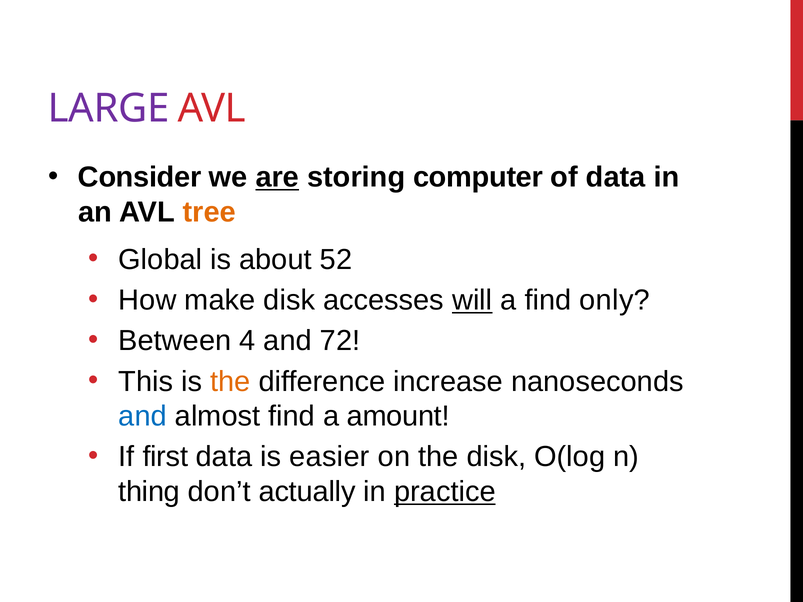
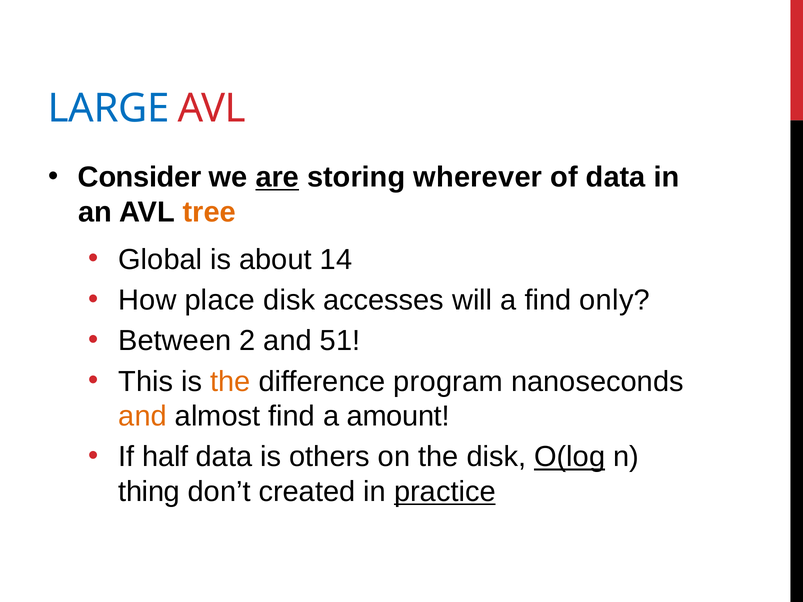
LARGE colour: purple -> blue
computer: computer -> wherever
52: 52 -> 14
make: make -> place
will underline: present -> none
4: 4 -> 2
72: 72 -> 51
increase: increase -> program
and at (143, 416) colour: blue -> orange
first: first -> half
easier: easier -> others
O(log underline: none -> present
actually: actually -> created
